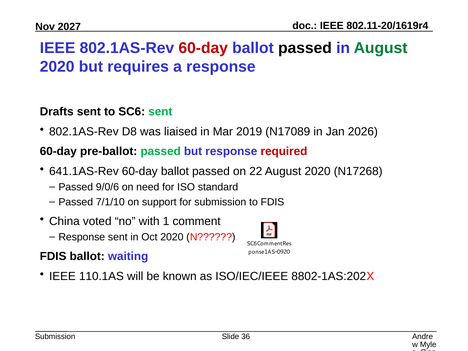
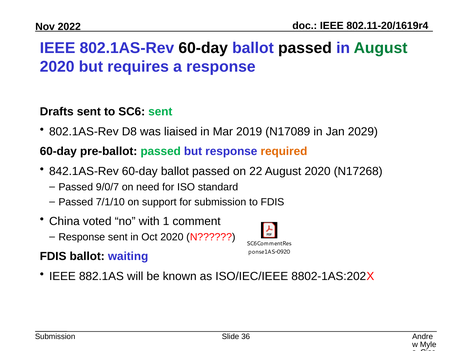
2027: 2027 -> 2022
60-day at (203, 48) colour: red -> black
2026: 2026 -> 2029
required colour: red -> orange
641.1AS-Rev: 641.1AS-Rev -> 842.1AS-Rev
9/0/6: 9/0/6 -> 9/0/7
110.1AS: 110.1AS -> 882.1AS
